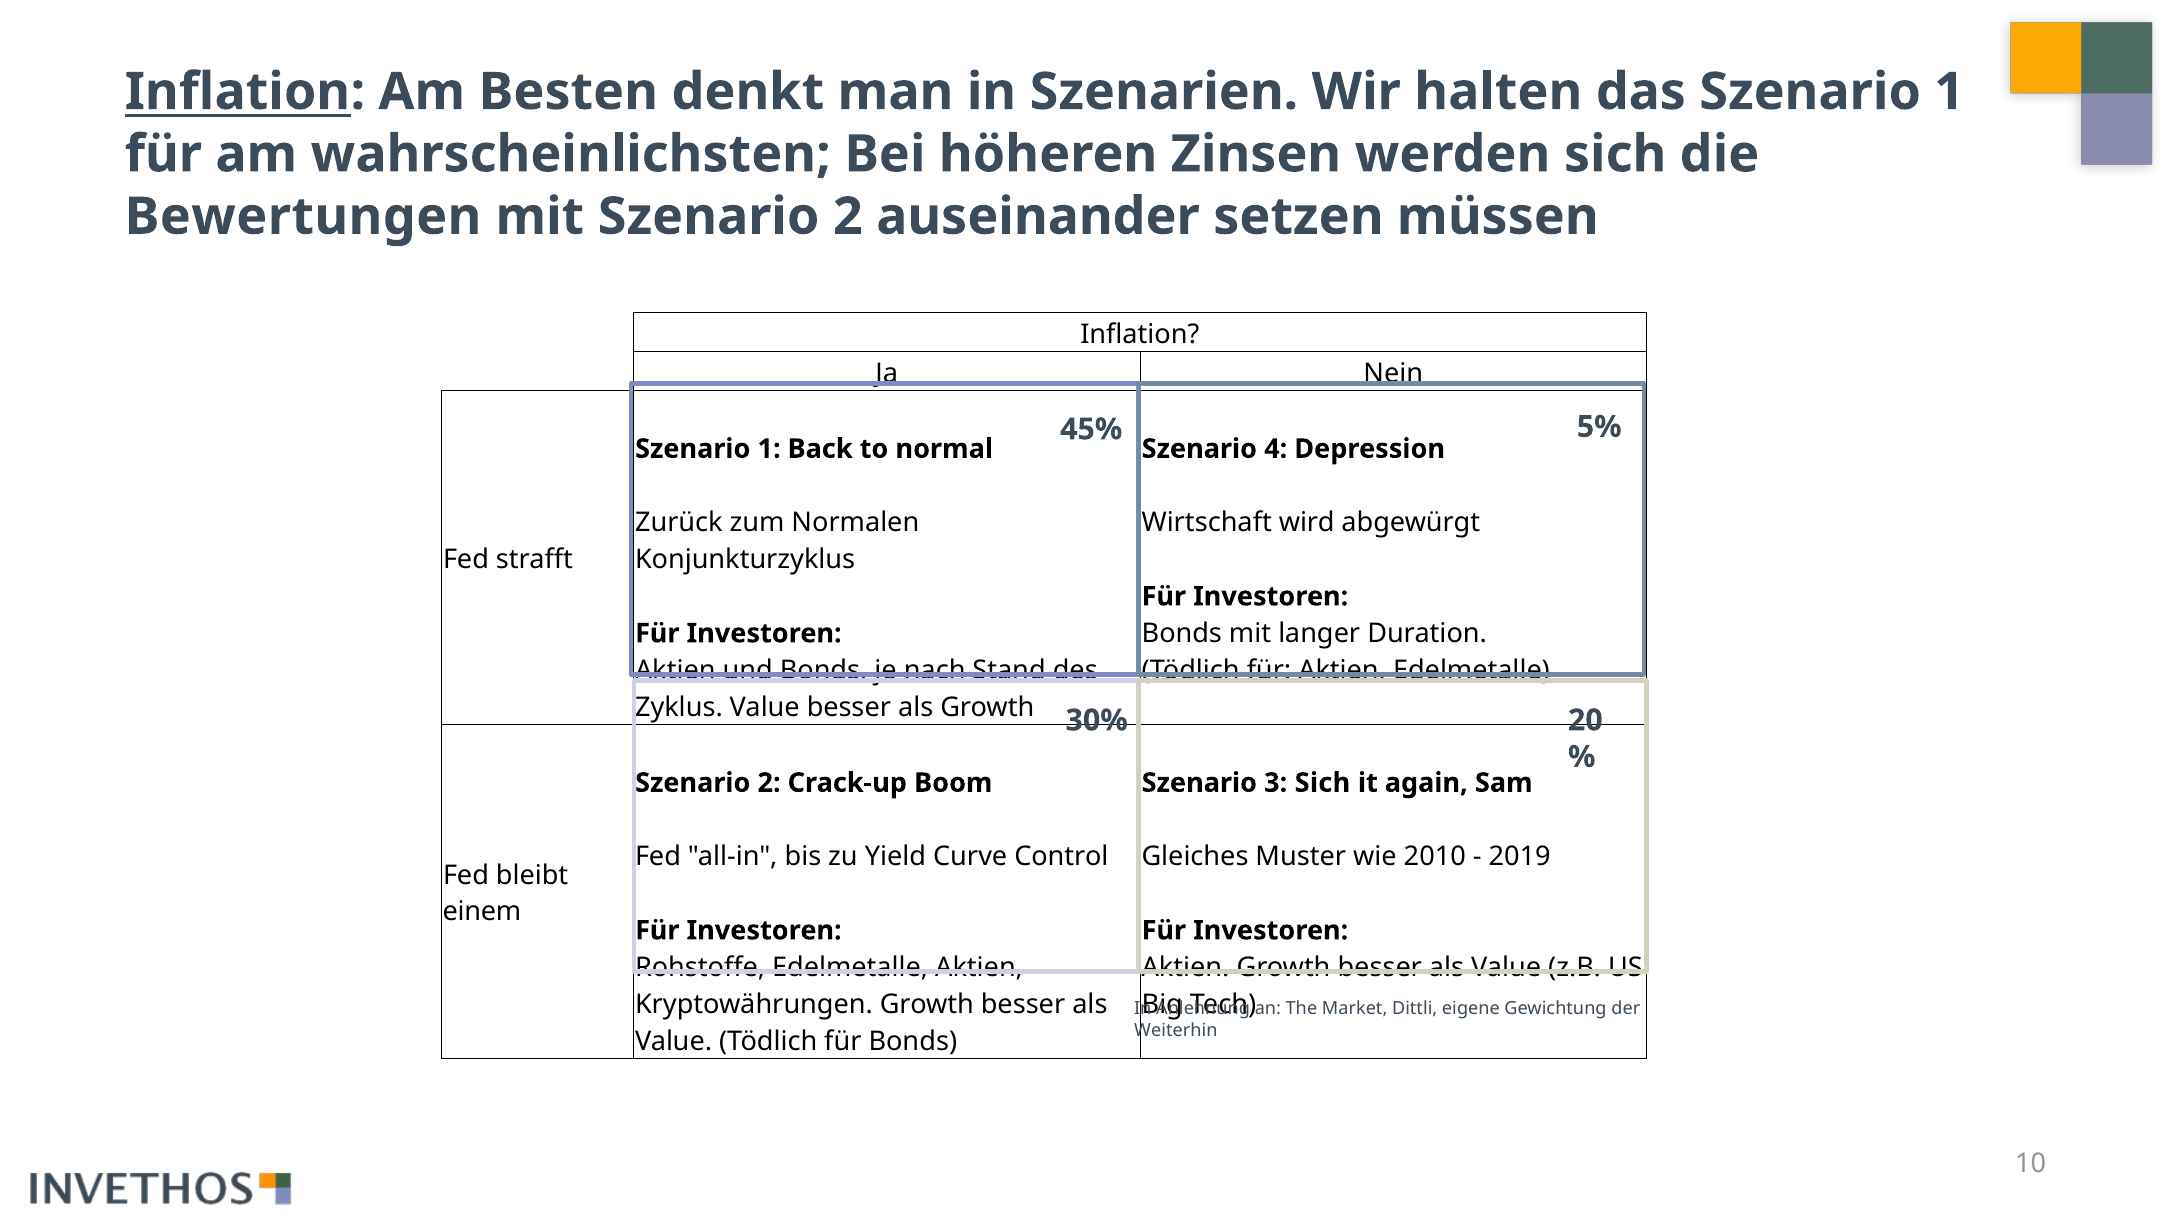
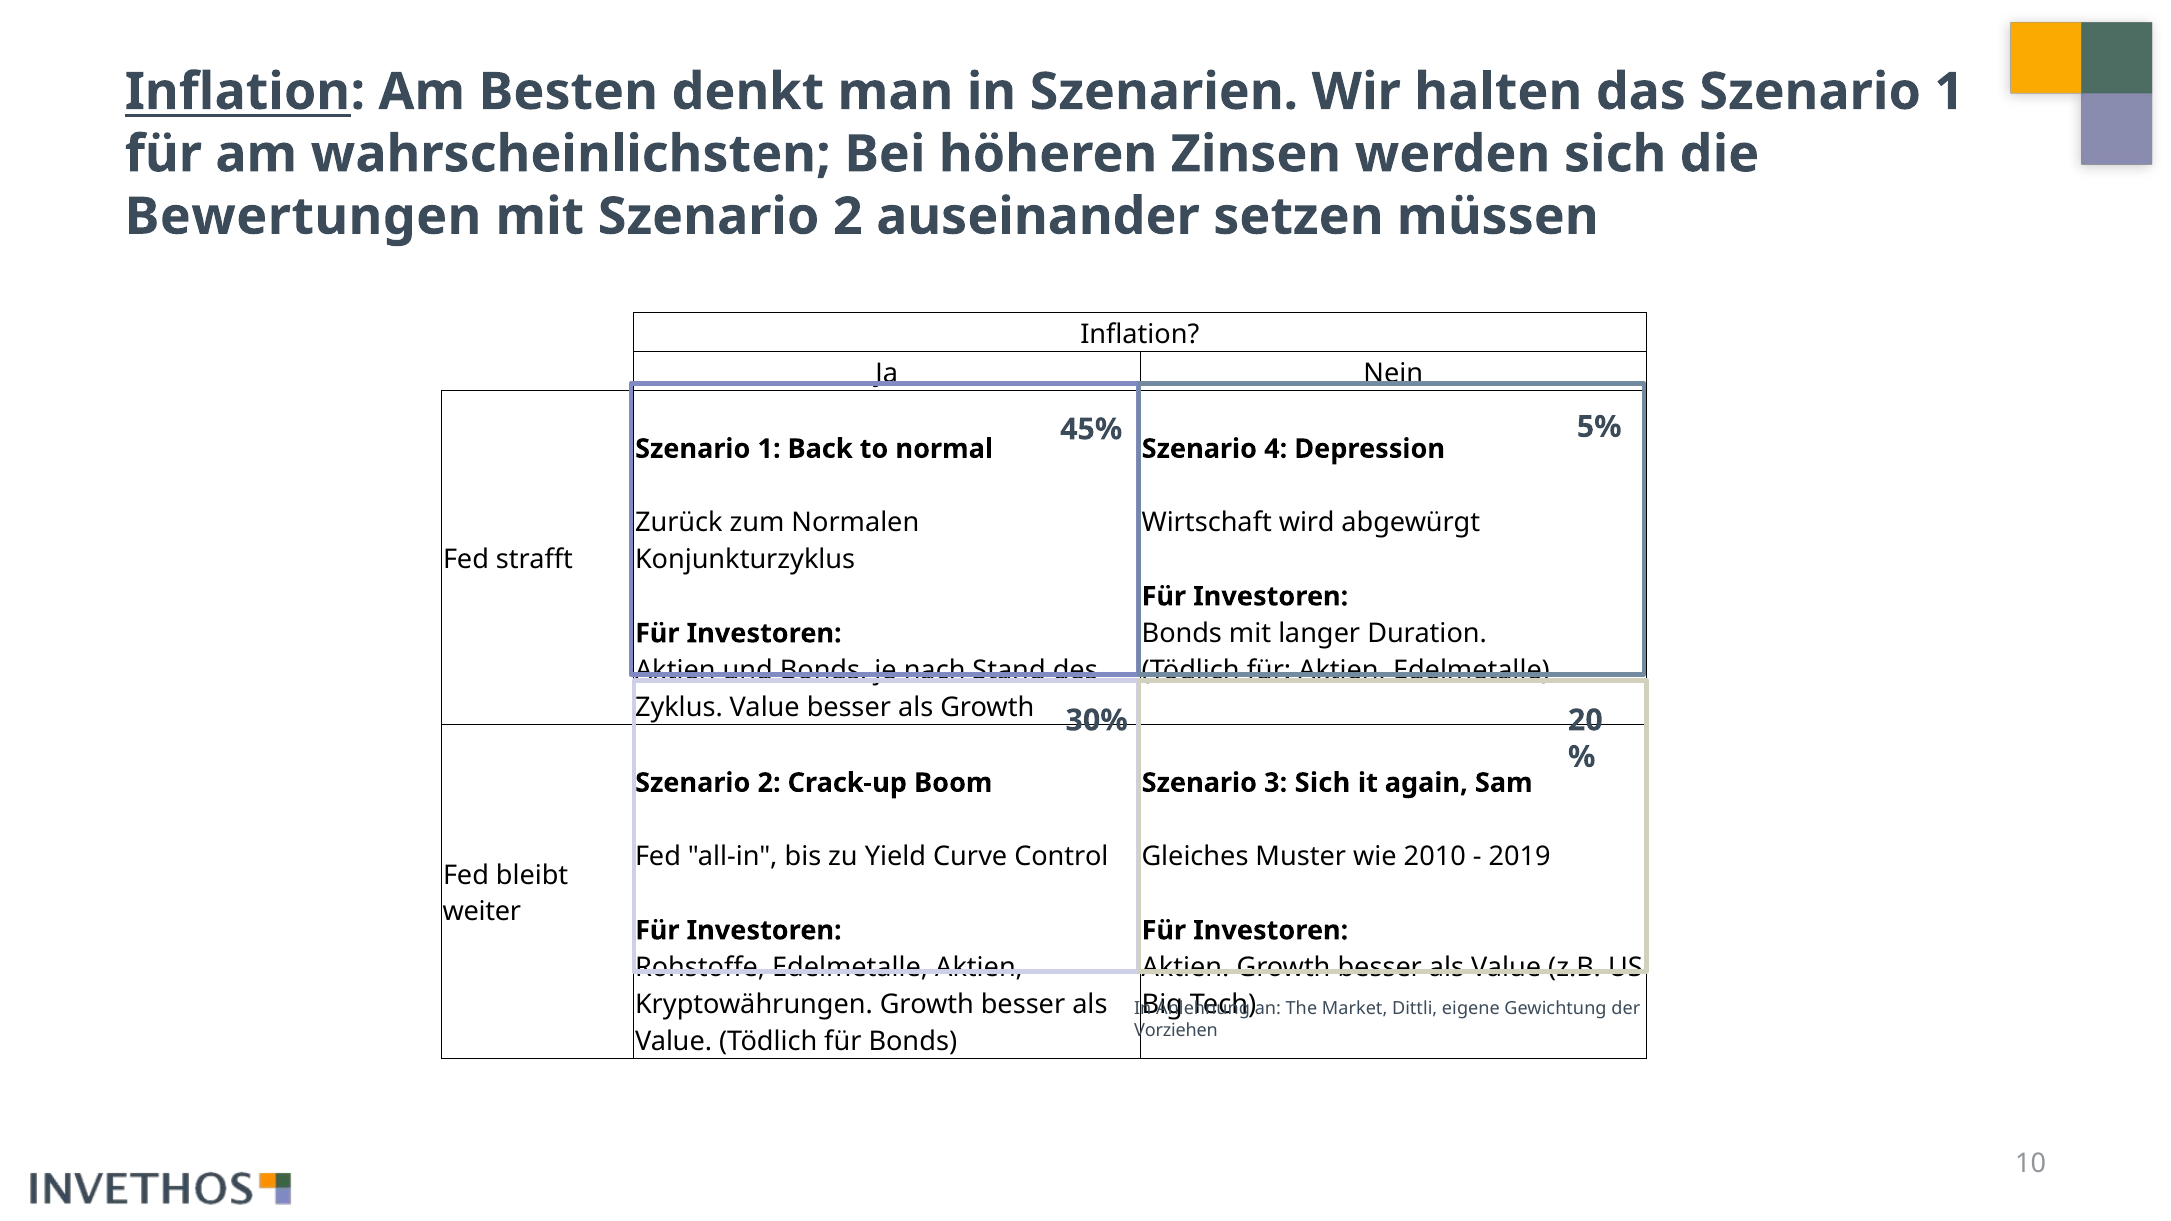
einem: einem -> weiter
Weiterhin: Weiterhin -> Vorziehen
